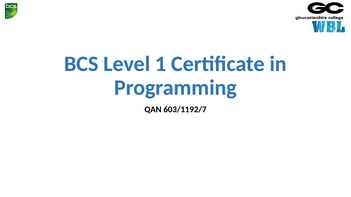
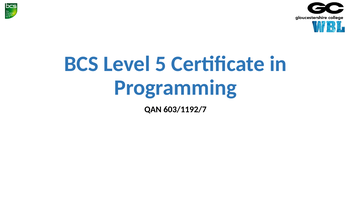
1: 1 -> 5
